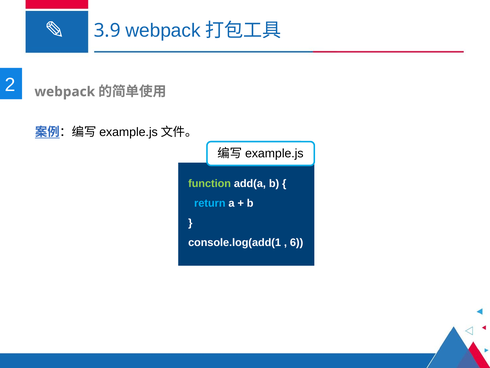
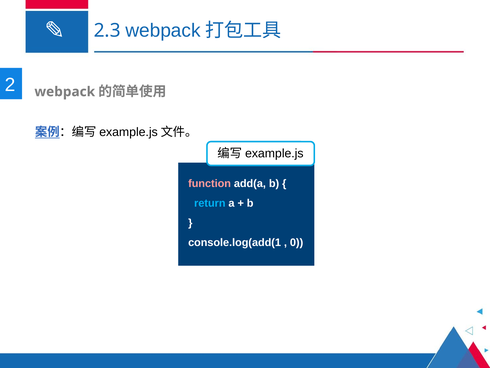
3.9: 3.9 -> 2.3
function colour: light green -> pink
6: 6 -> 0
